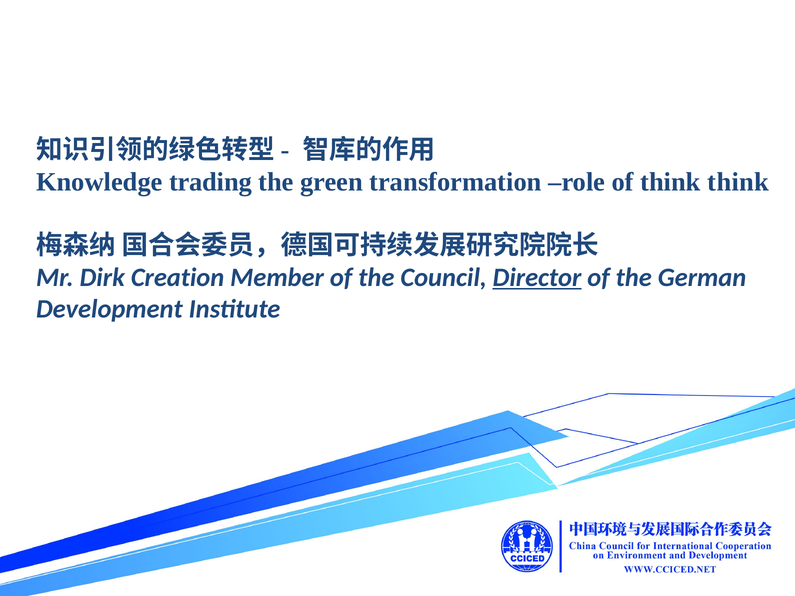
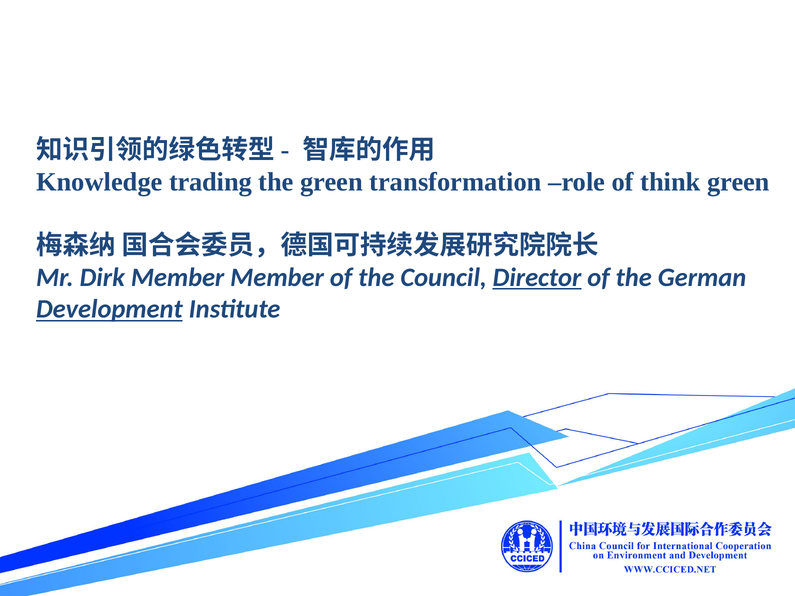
think think: think -> green
Dirk Creation: Creation -> Member
Development underline: none -> present
